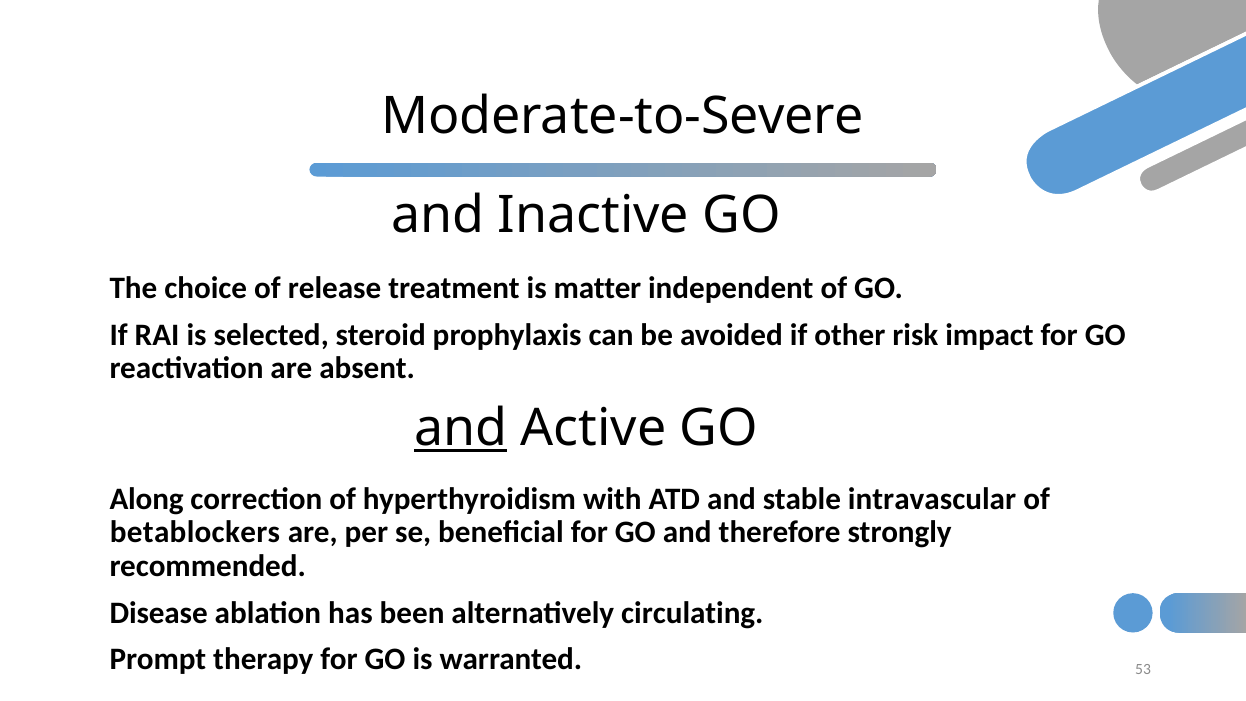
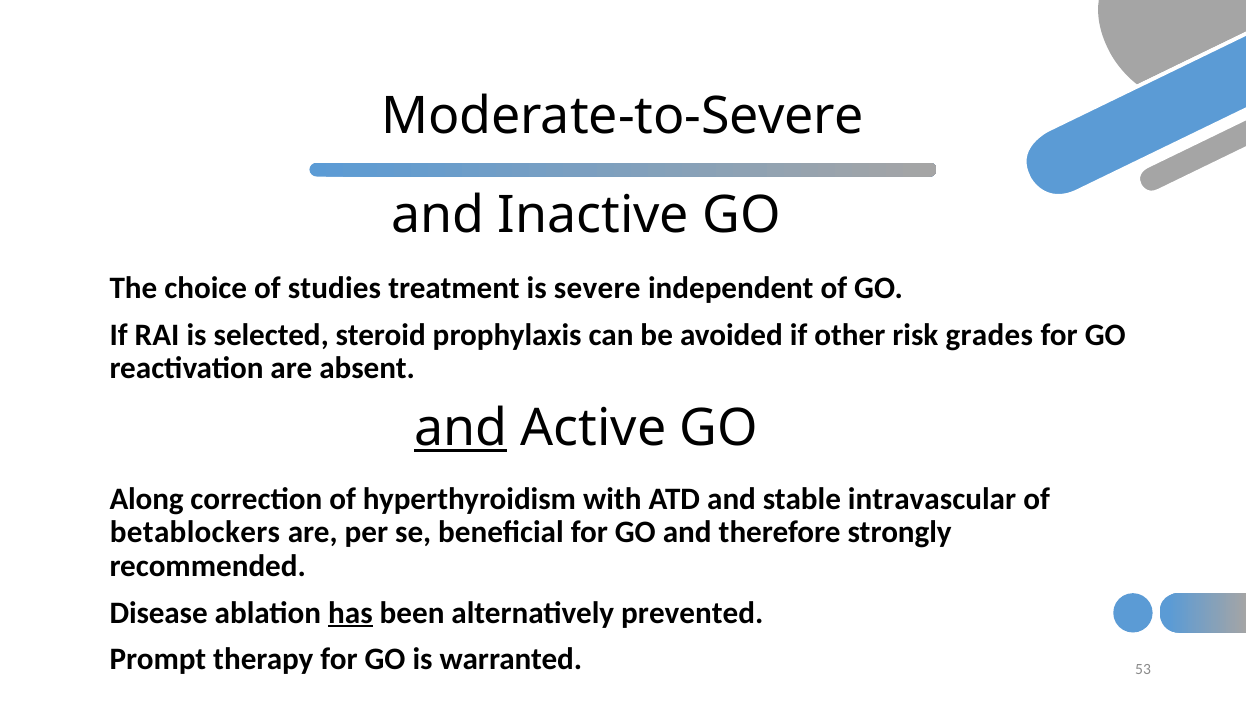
release: release -> studies
matter: matter -> severe
impact: impact -> grades
has underline: none -> present
circulating: circulating -> prevented
